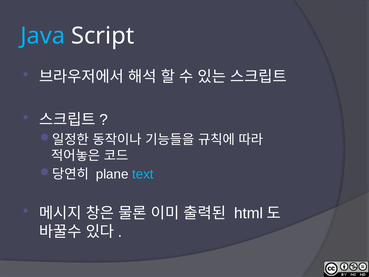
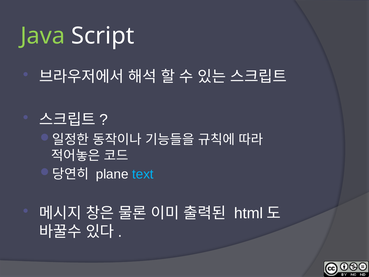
Java colour: light blue -> light green
